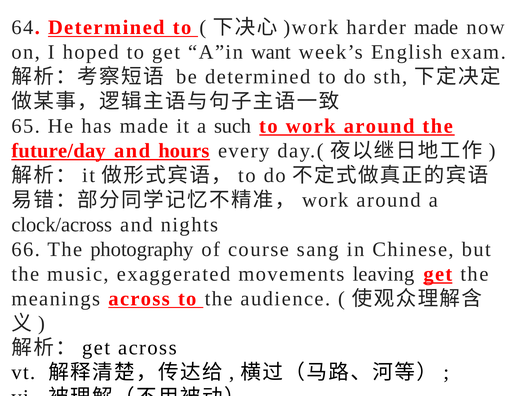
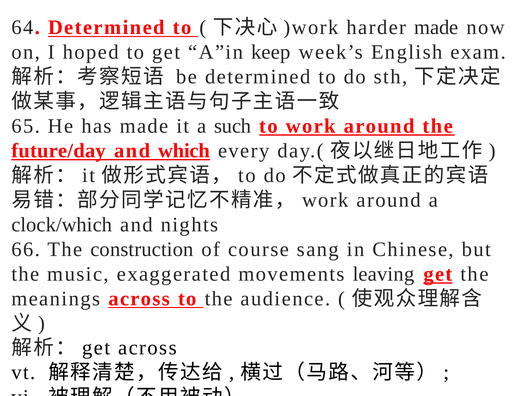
want: want -> keep
hours: hours -> which
clock/across: clock/across -> clock/which
photography: photography -> construction
